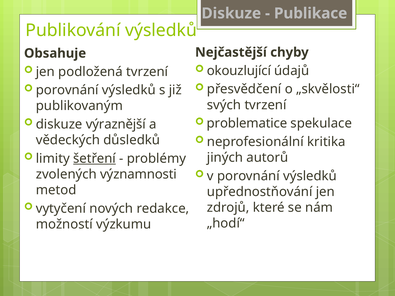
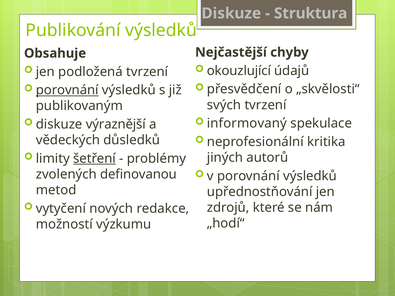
Publikace: Publikace -> Struktura
porovnání at (67, 90) underline: none -> present
problematice: problematice -> informovaný
významnosti: významnosti -> definovanou
